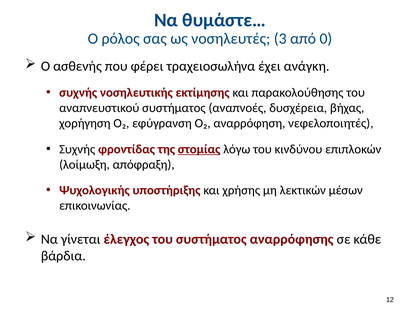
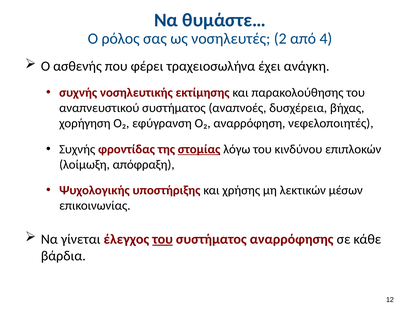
3: 3 -> 2
0: 0 -> 4
του at (163, 239) underline: none -> present
